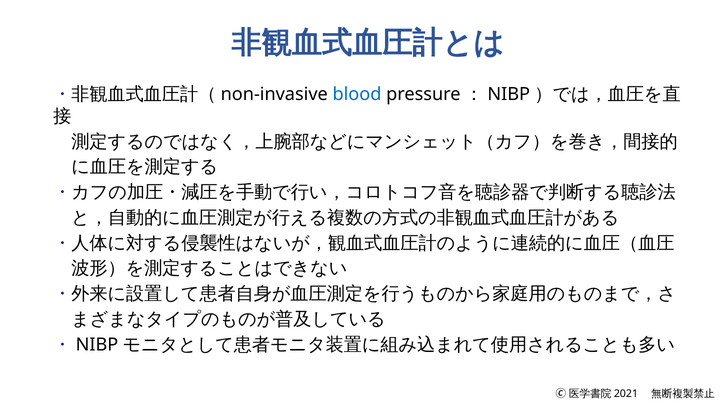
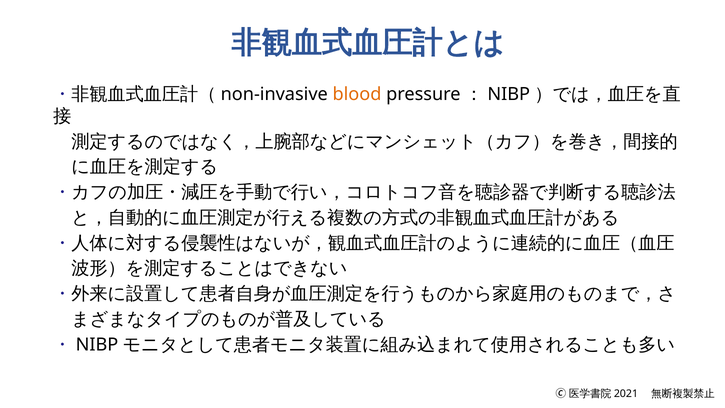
blood colour: blue -> orange
